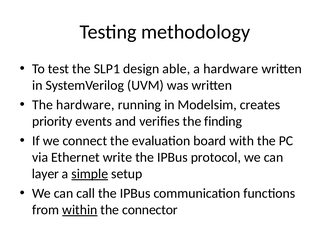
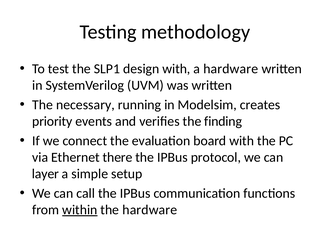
design able: able -> with
The hardware: hardware -> necessary
write: write -> there
simple underline: present -> none
the connector: connector -> hardware
